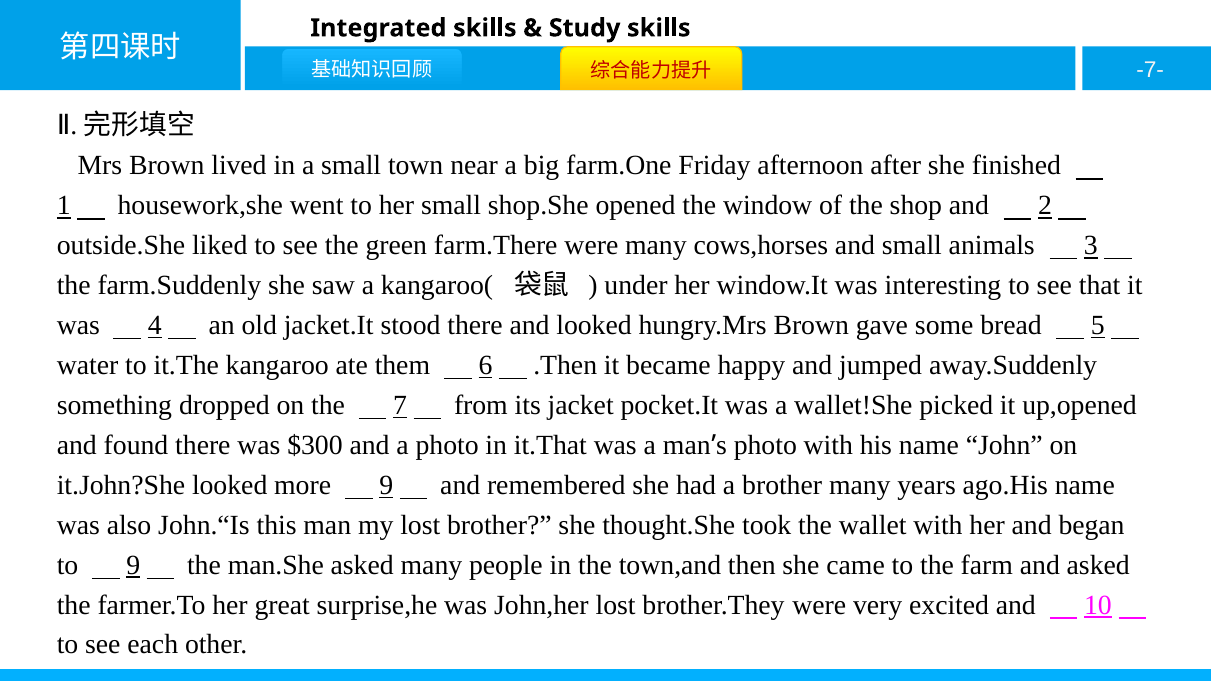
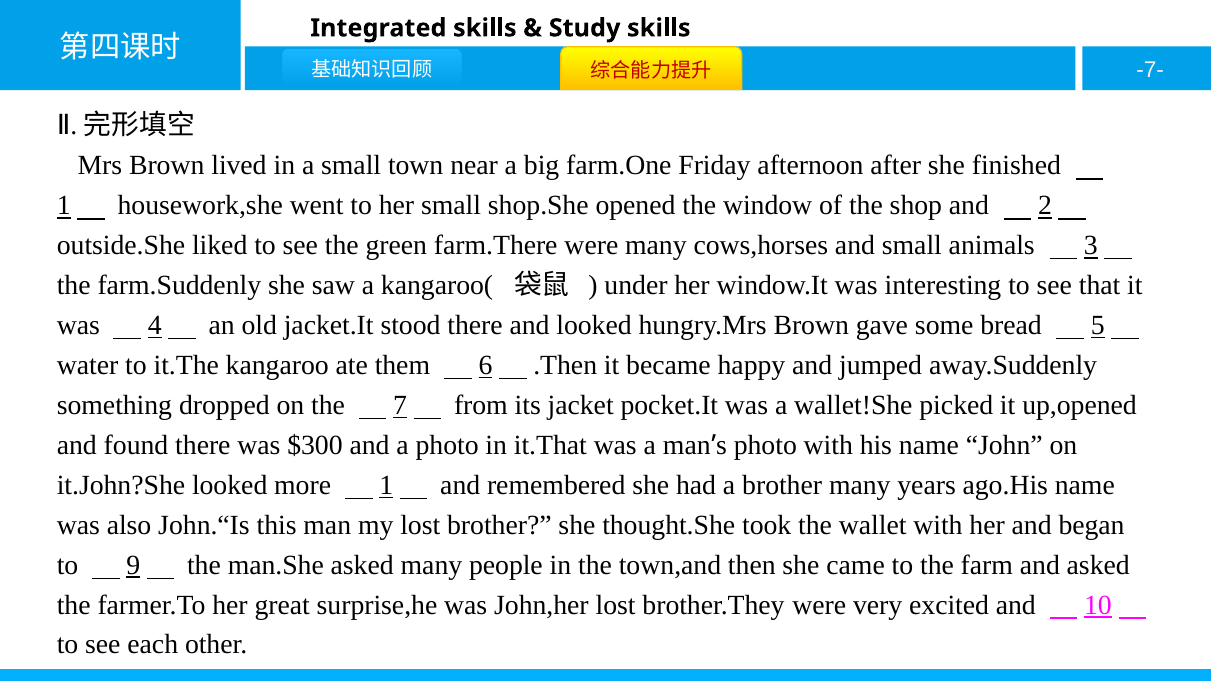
more 9: 9 -> 1
